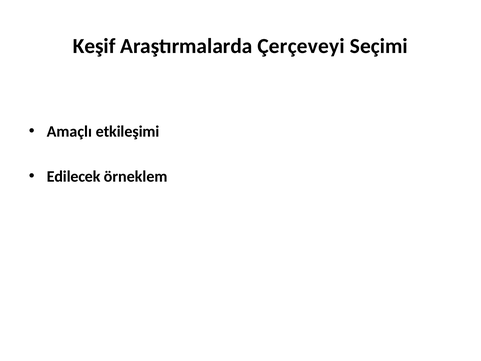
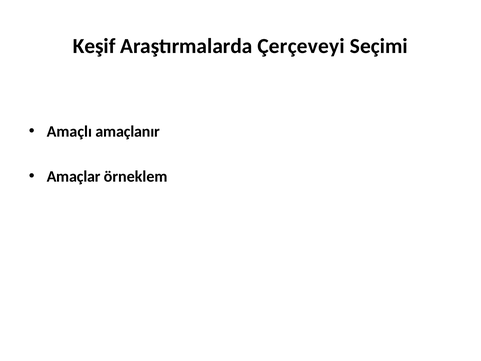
etkileşimi: etkileşimi -> amaçlanır
Edilecek: Edilecek -> Amaçlar
